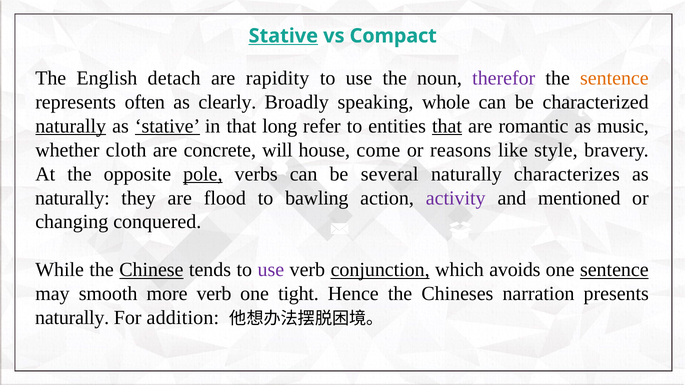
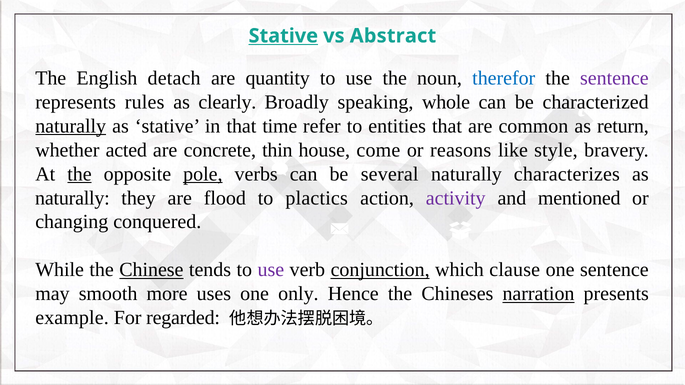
Compact: Compact -> Abstract
rapidity: rapidity -> quantity
therefor colour: purple -> blue
sentence at (614, 78) colour: orange -> purple
often: often -> rules
stative at (168, 126) underline: present -> none
long: long -> time
that at (447, 126) underline: present -> none
romantic: romantic -> common
music: music -> return
cloth: cloth -> acted
will: will -> thin
the at (79, 174) underline: none -> present
bawling: bawling -> plactics
avoids: avoids -> clause
sentence at (614, 270) underline: present -> none
more verb: verb -> uses
tight: tight -> only
narration underline: none -> present
naturally at (72, 318): naturally -> example
addition: addition -> regarded
